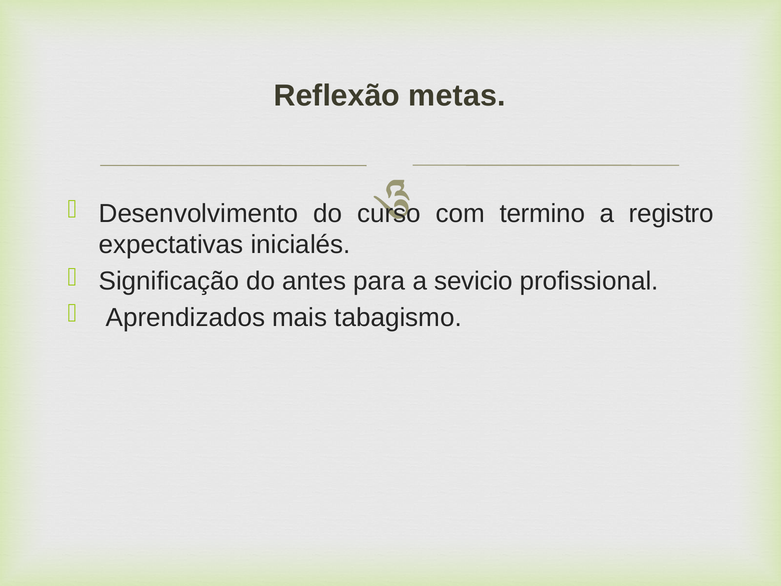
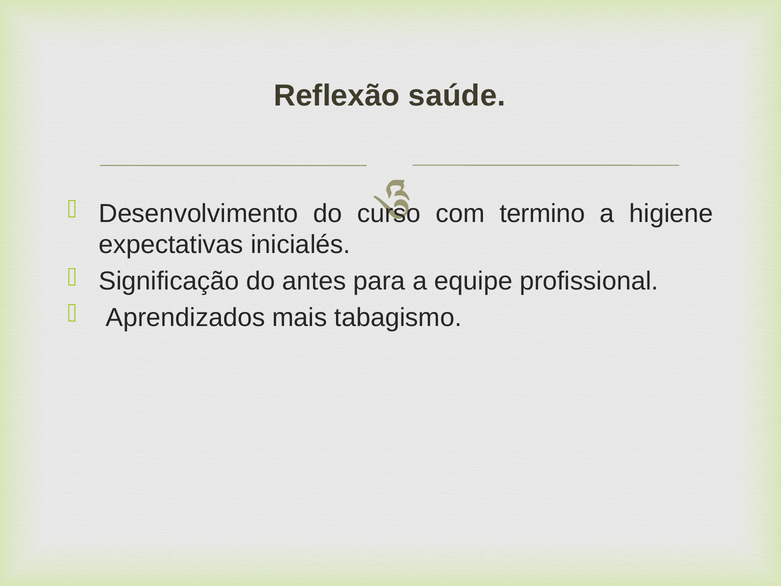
metas: metas -> saúde
registro: registro -> higiene
sevicio: sevicio -> equipe
